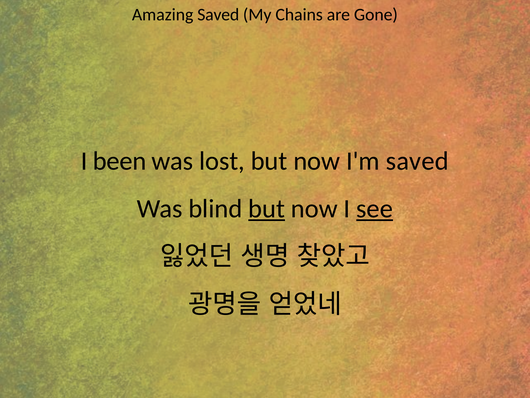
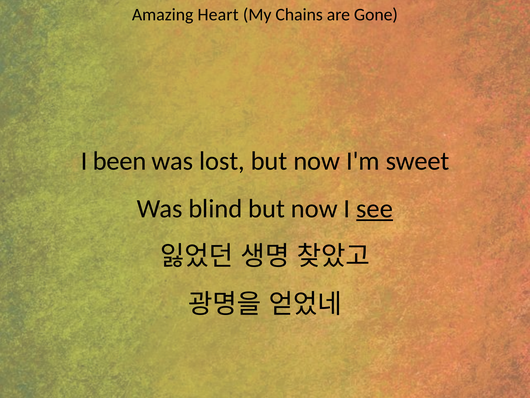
Amazing Saved: Saved -> Heart
I'm saved: saved -> sweet
but at (267, 209) underline: present -> none
